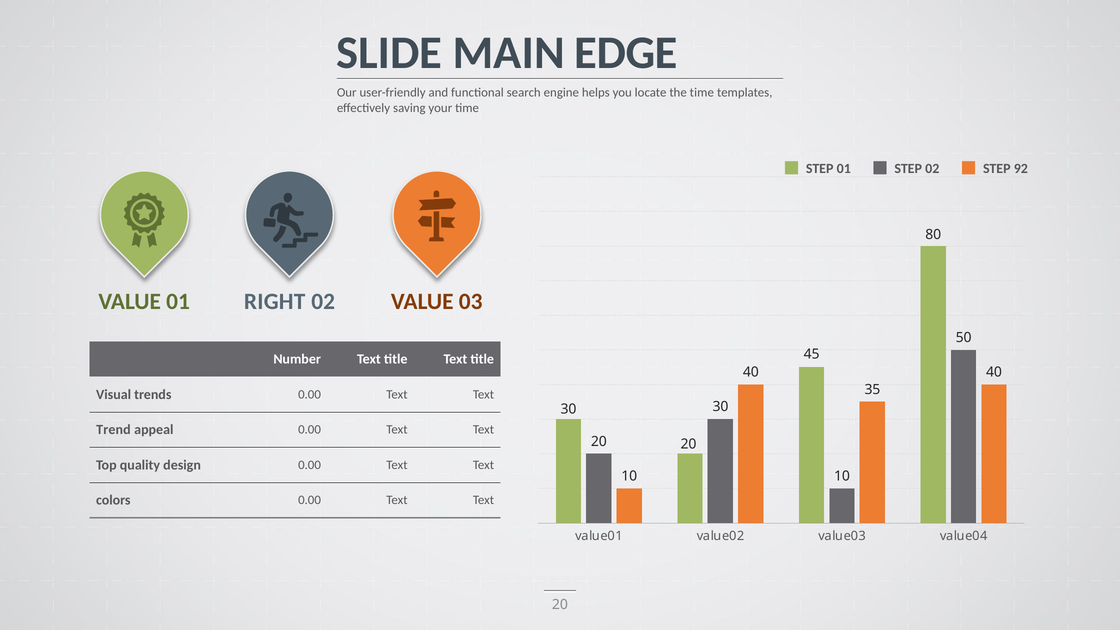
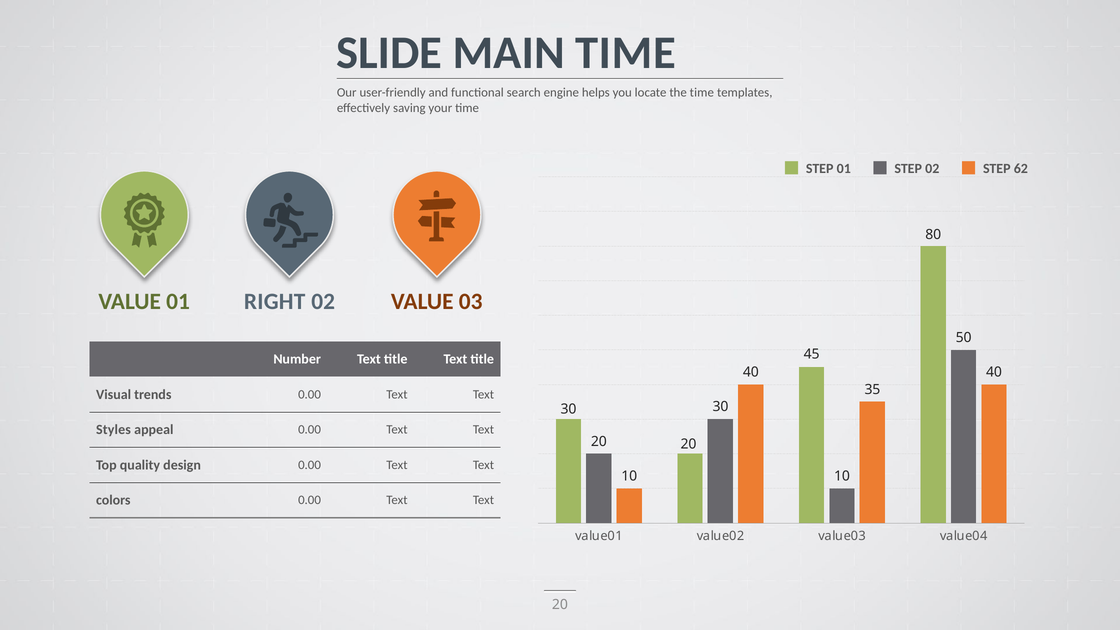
MAIN EDGE: EDGE -> TIME
92: 92 -> 62
Trend: Trend -> Styles
